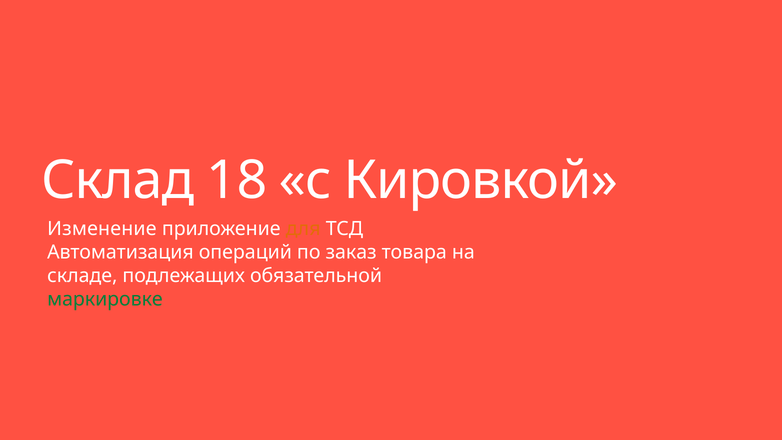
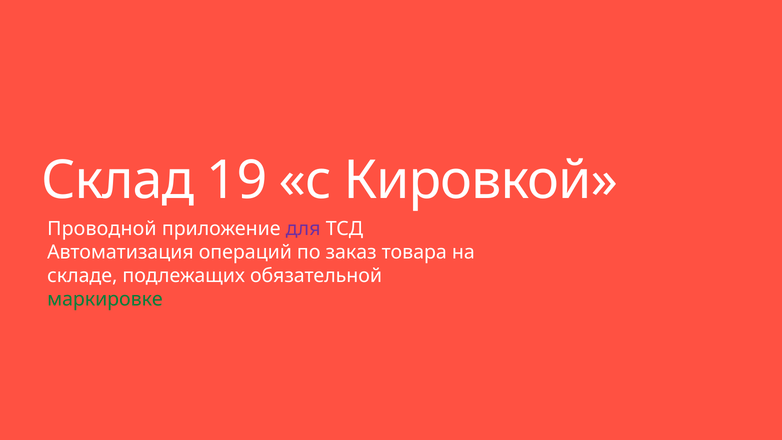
18: 18 -> 19
Изменение: Изменение -> Проводной
для colour: orange -> purple
